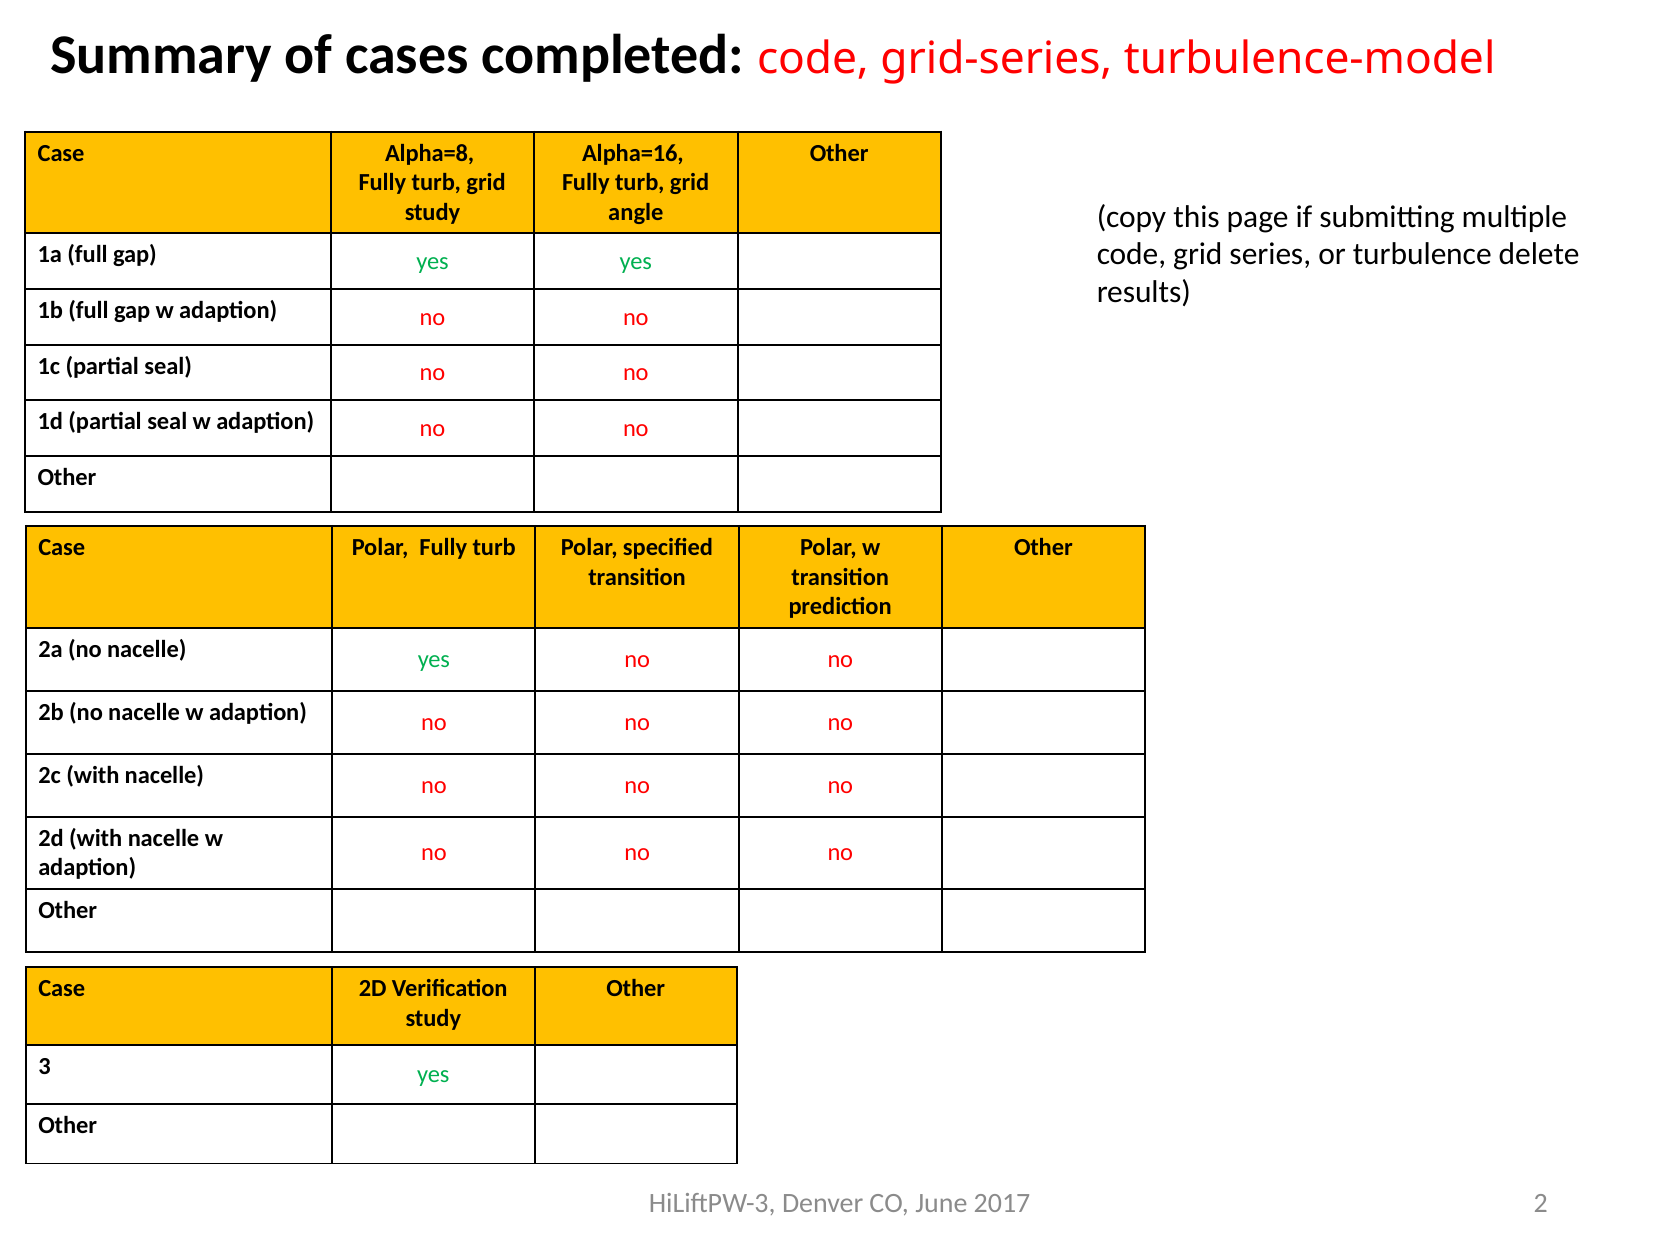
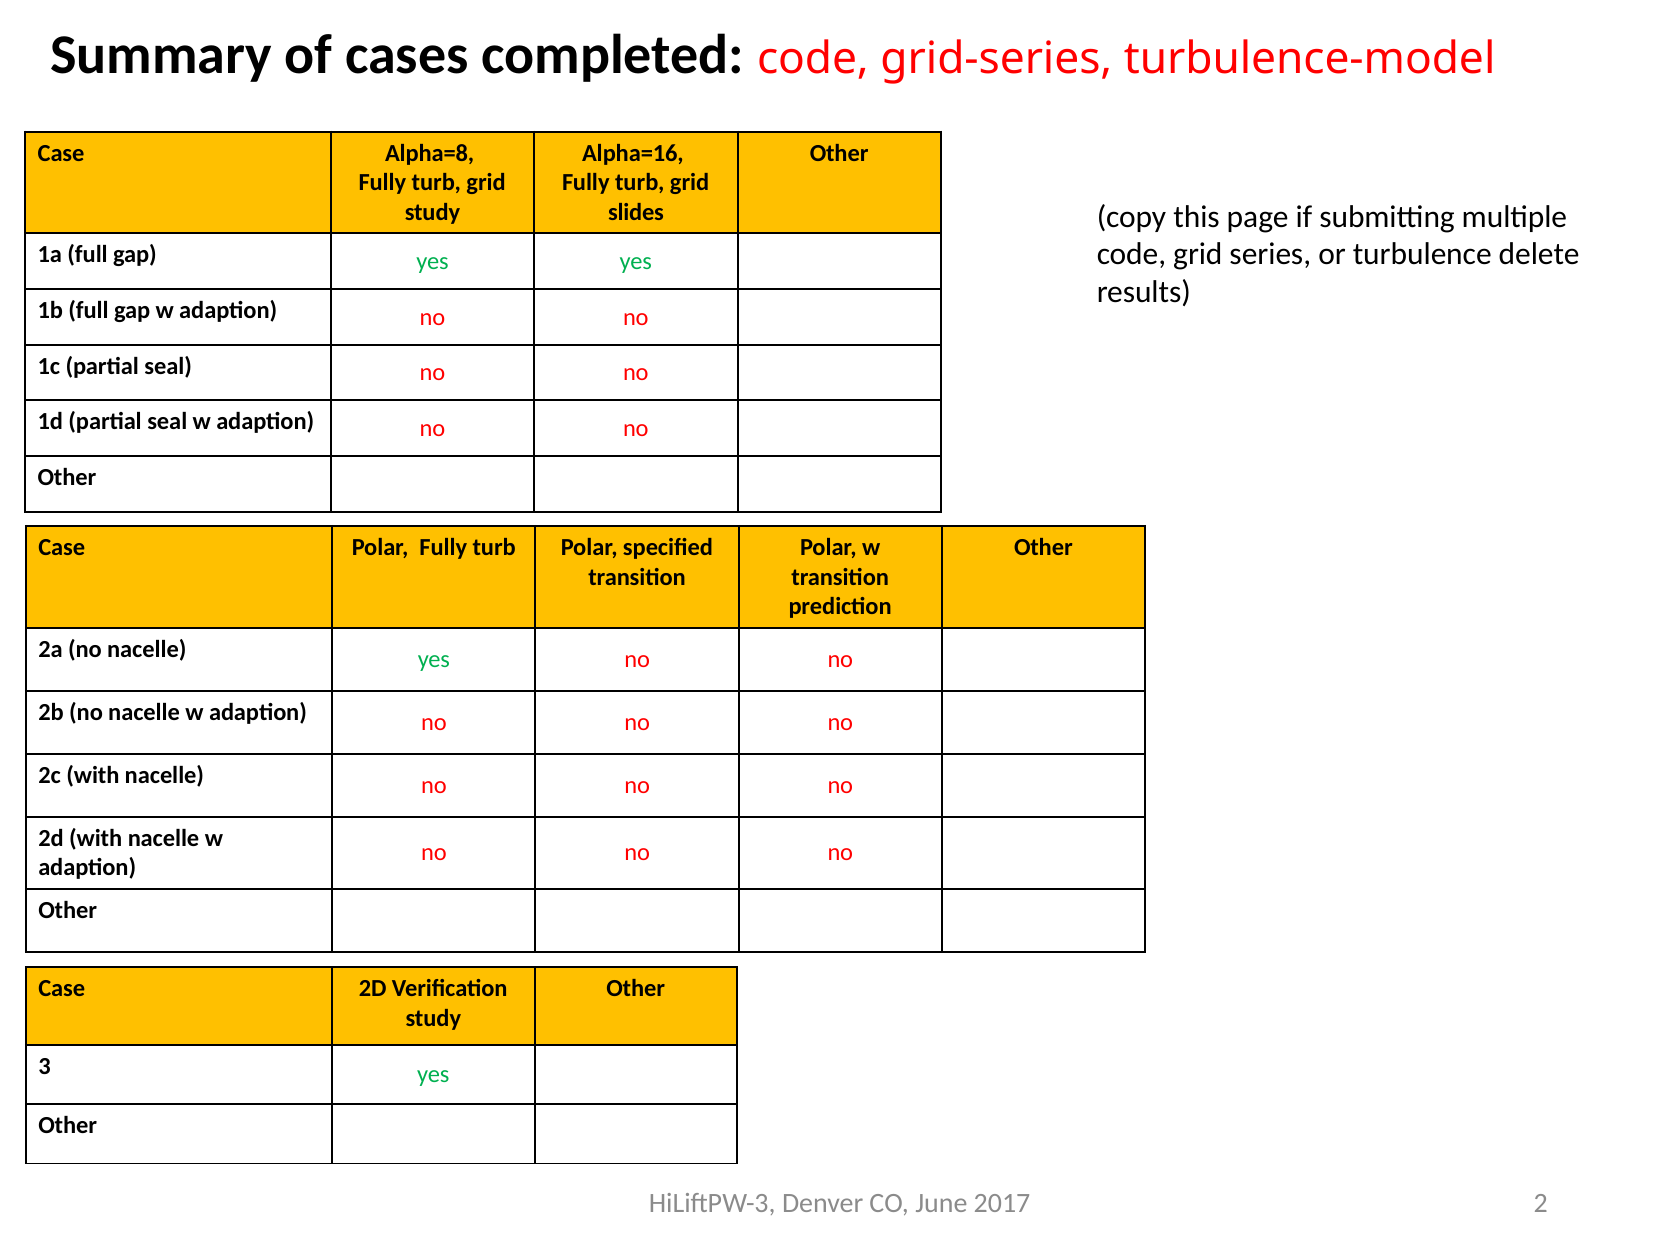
angle: angle -> slides
